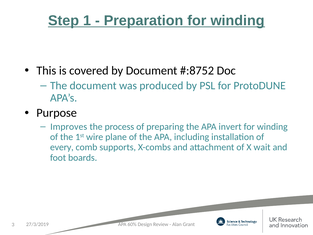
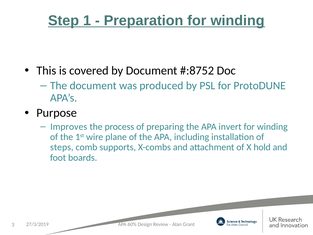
every: every -> steps
wait: wait -> hold
